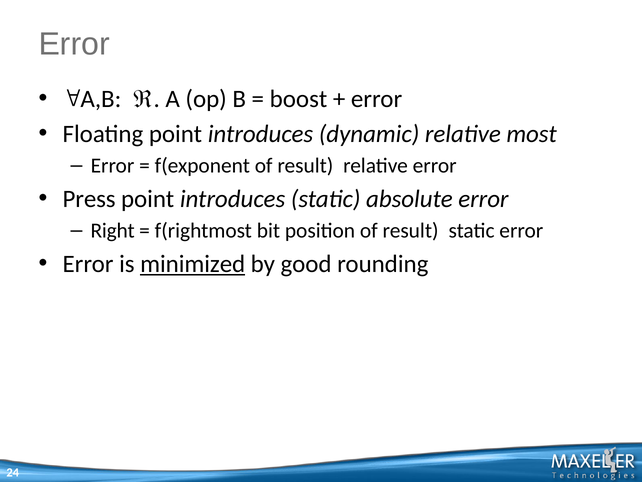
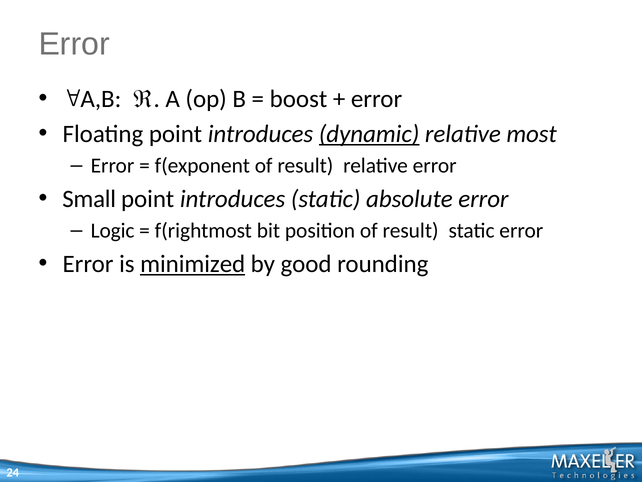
dynamic underline: none -> present
Press: Press -> Small
Right: Right -> Logic
